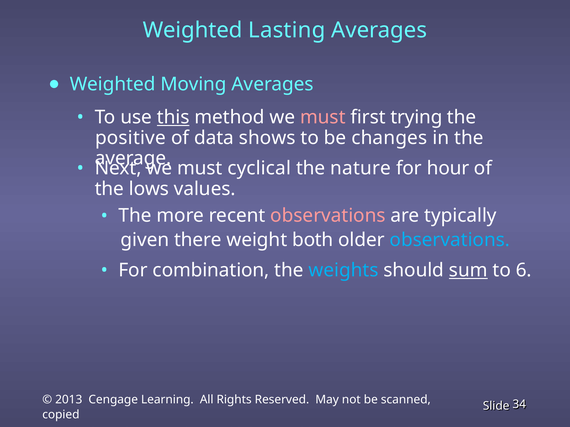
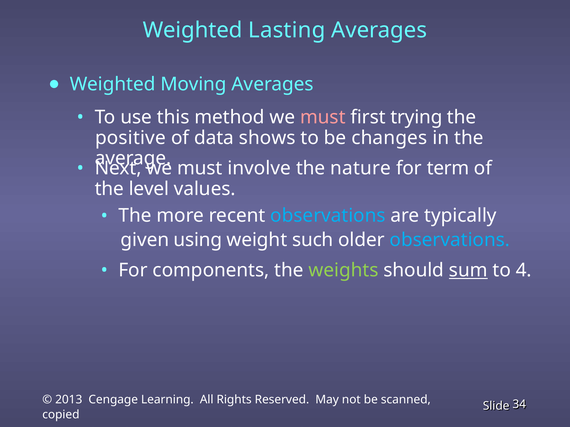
this underline: present -> none
cyclical: cyclical -> involve
hour: hour -> term
lows: lows -> level
observations at (328, 216) colour: pink -> light blue
there: there -> using
both: both -> such
combination: combination -> components
weights colour: light blue -> light green
6: 6 -> 4
